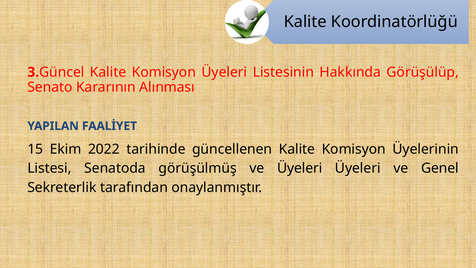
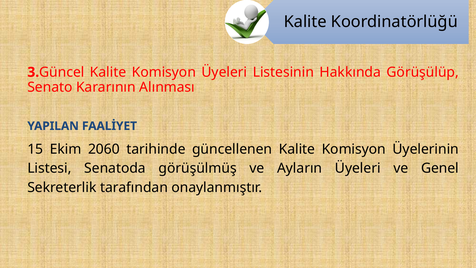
2022: 2022 -> 2060
ve Üyeleri: Üyeleri -> Ayların
